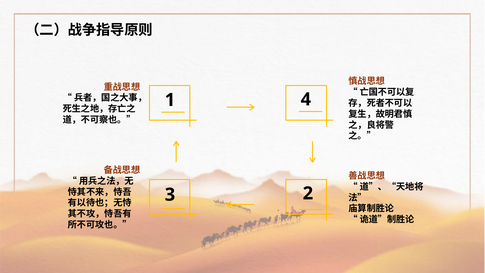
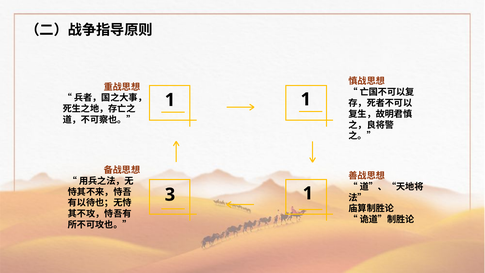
1 4: 4 -> 1
3 2: 2 -> 1
